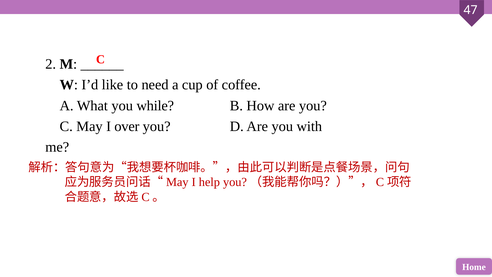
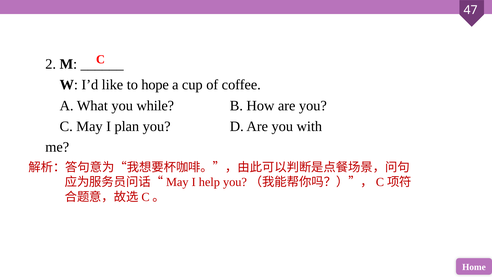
need: need -> hope
over: over -> plan
